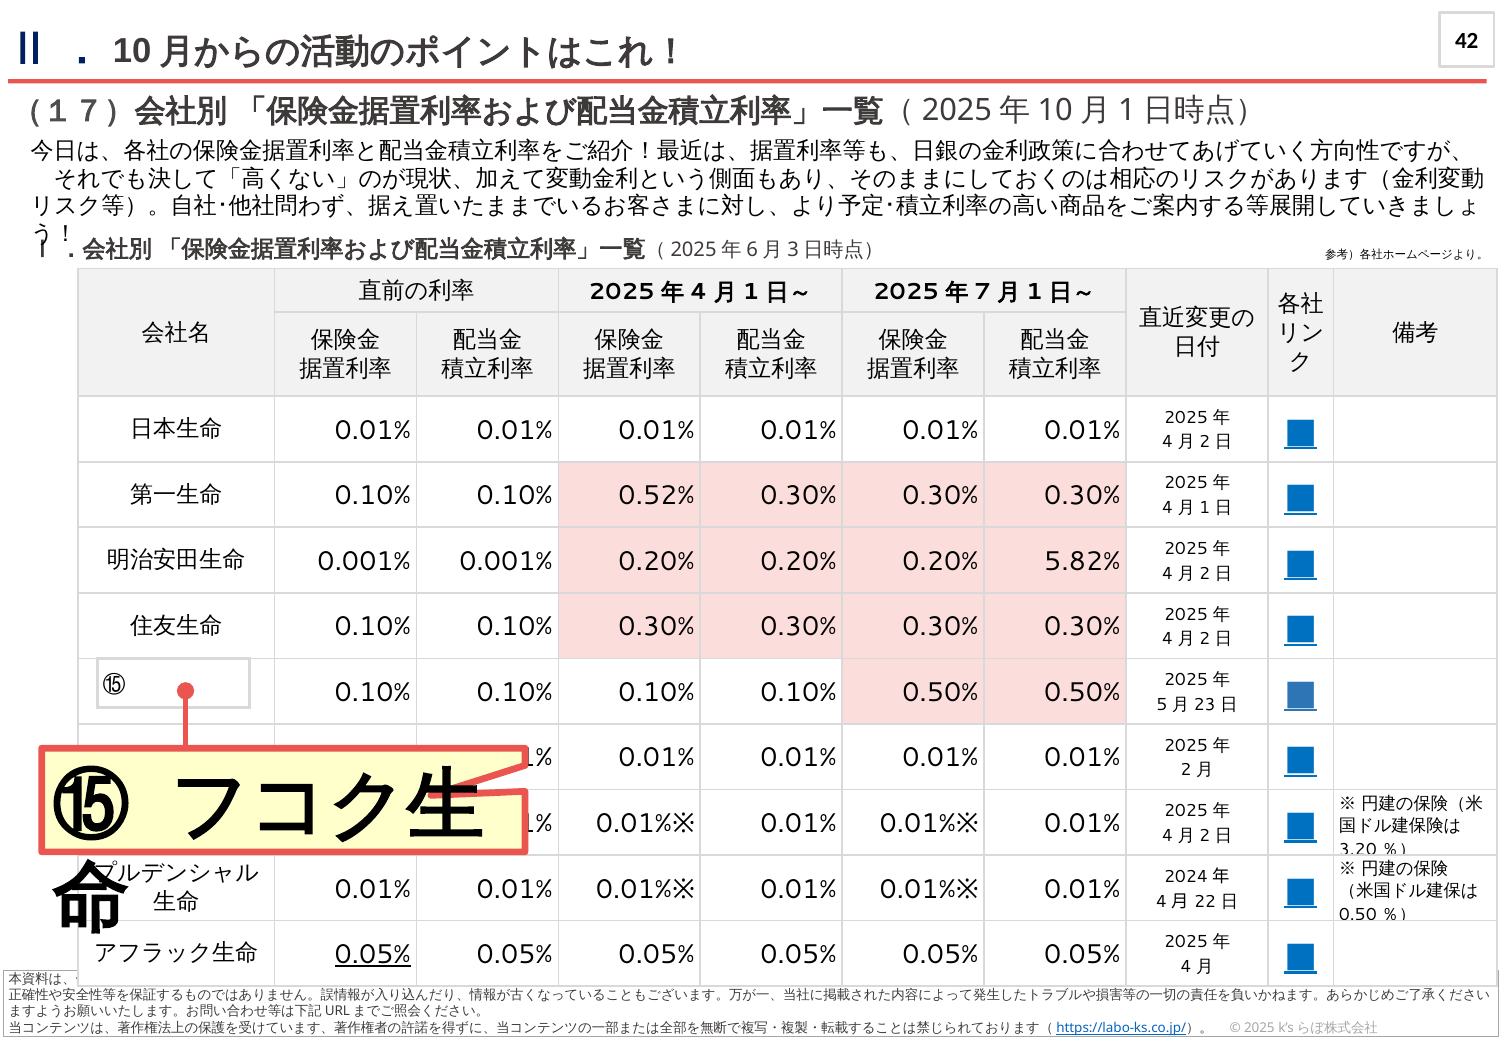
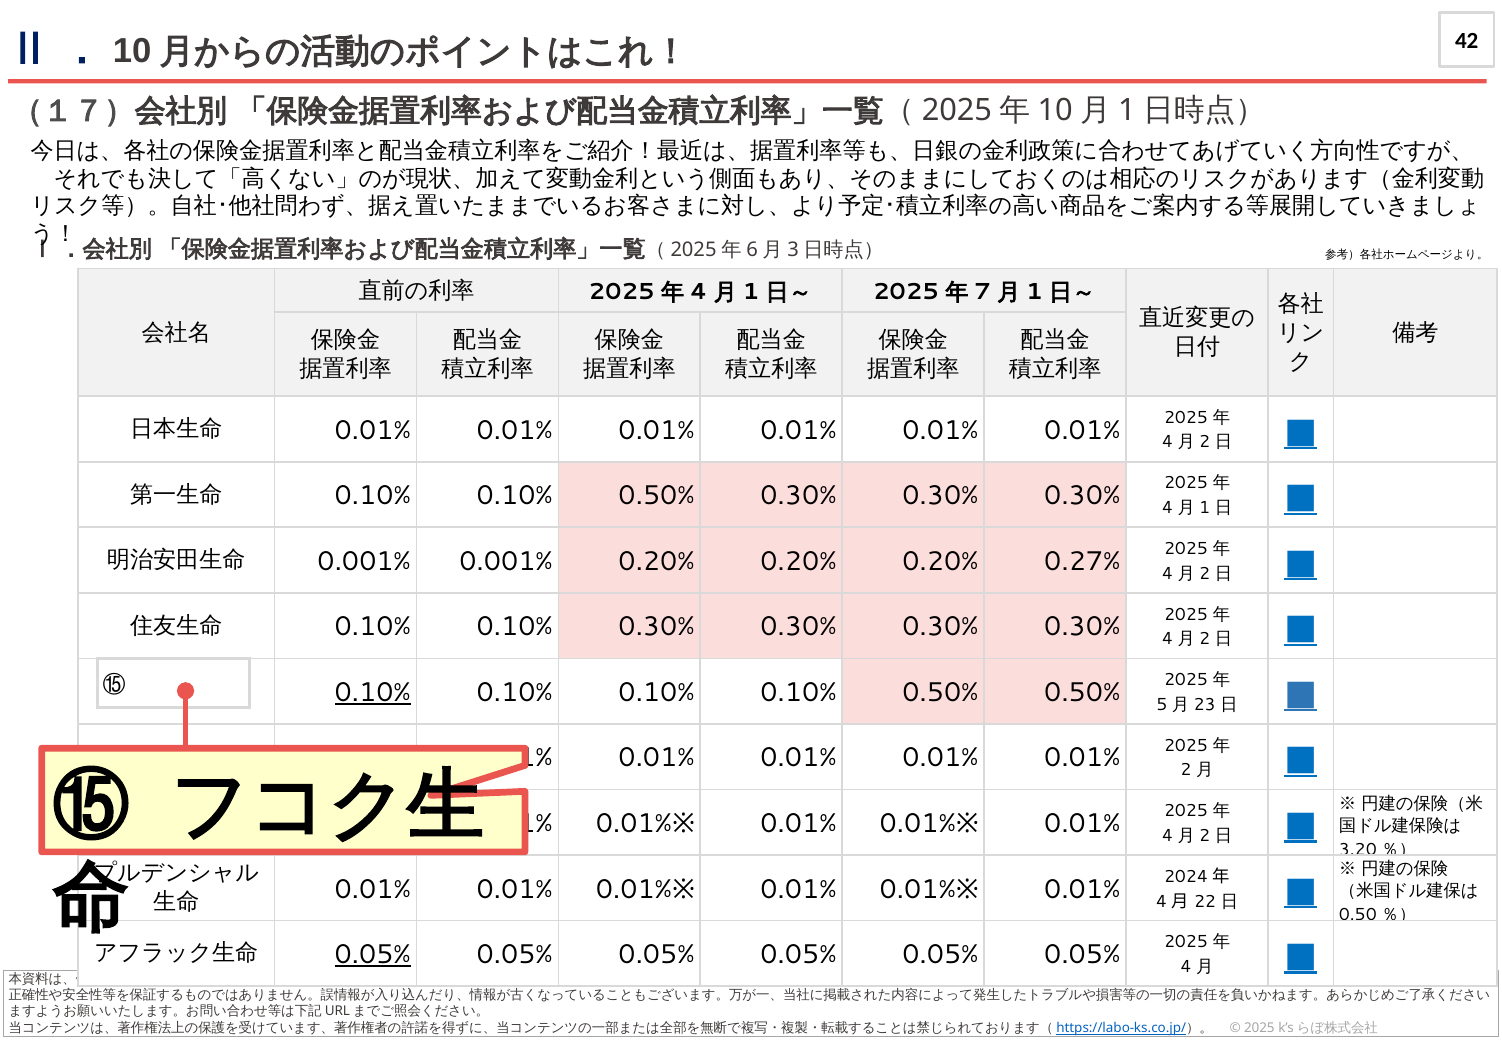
0.52% at (657, 496): 0.52% -> 0.50%
5.82%: 5.82% -> 0.27%
0.10% at (373, 692) underline: none -> present
